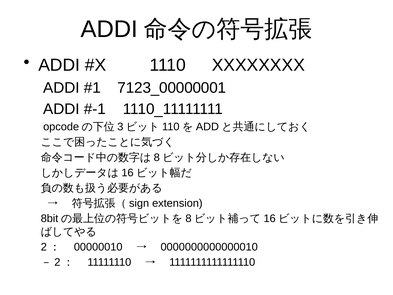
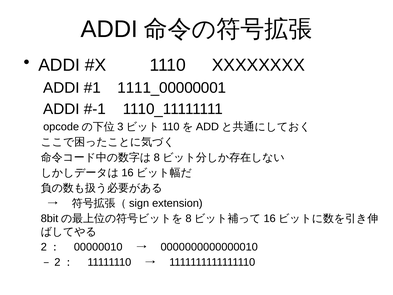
7123_00000001: 7123_00000001 -> 1111_00000001
